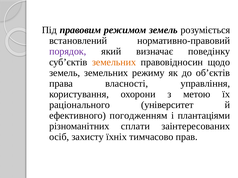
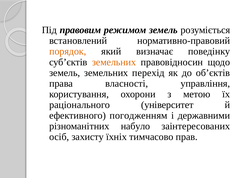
порядок colour: purple -> orange
режиму: режиму -> перехід
плантаціями: плантаціями -> державними
сплати: сплати -> набуло
